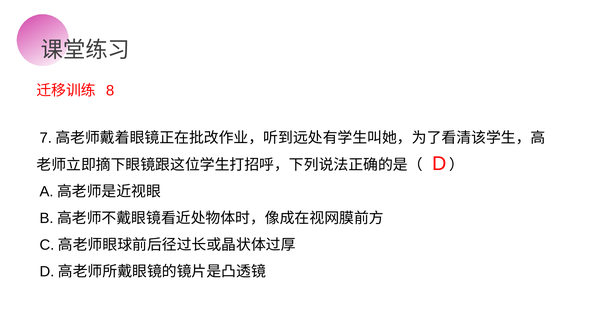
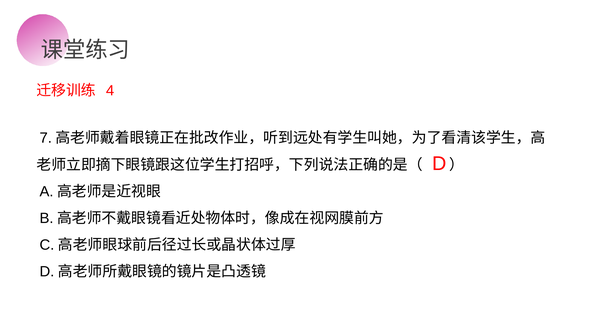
8: 8 -> 4
